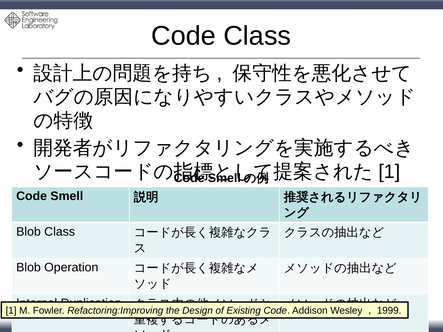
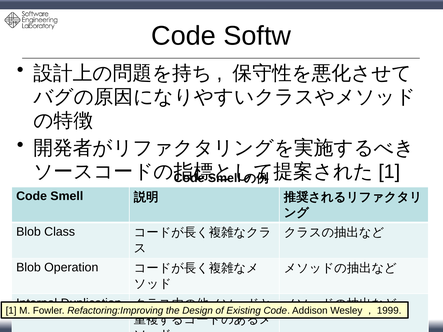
Code Class: Class -> Softw
